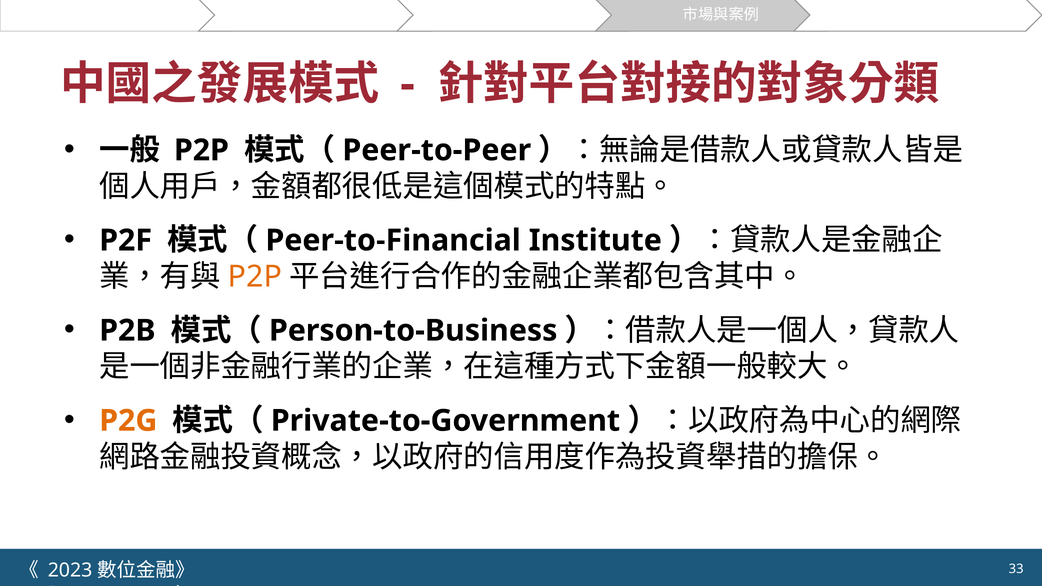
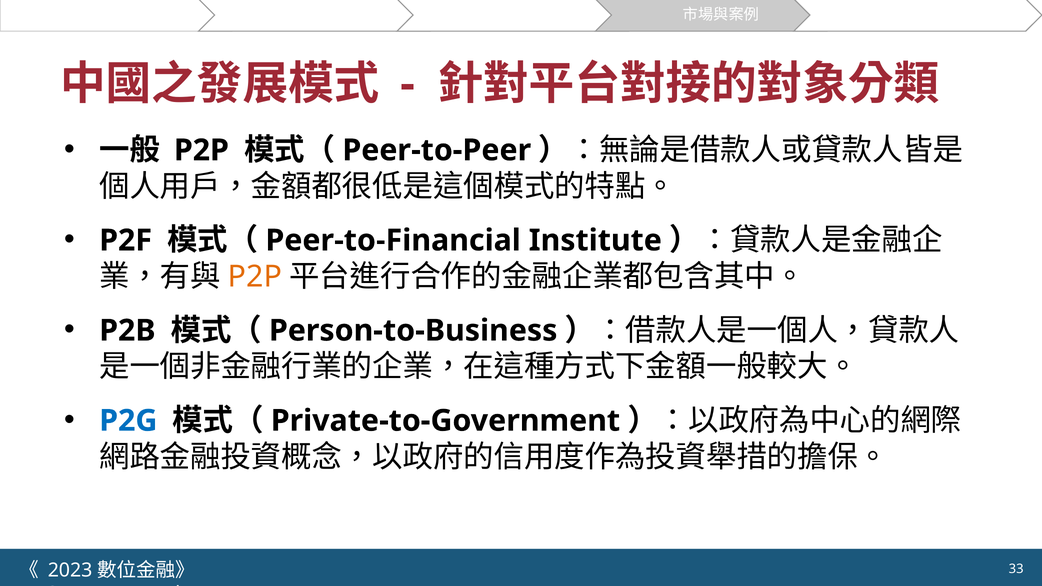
P2G colour: orange -> blue
